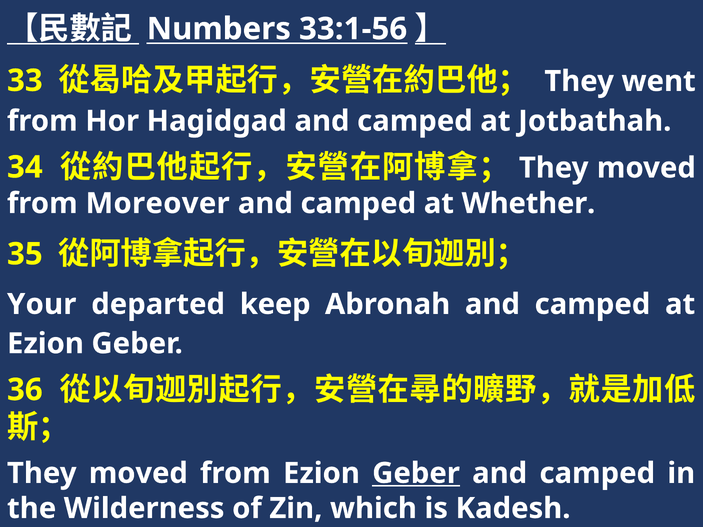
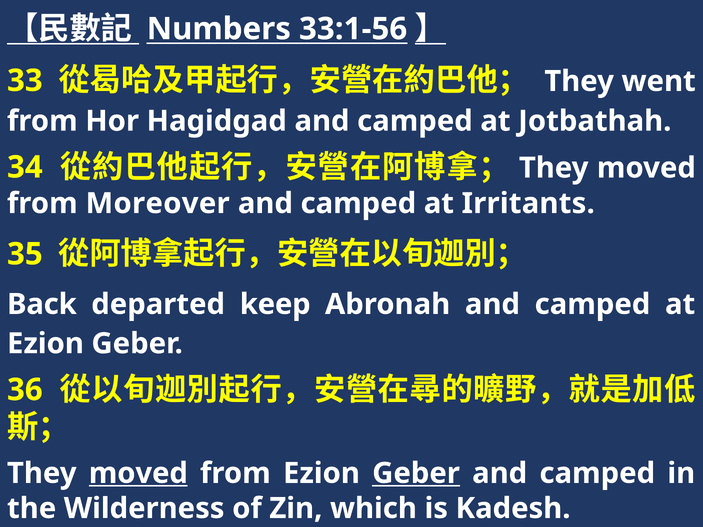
Whether: Whether -> Irritants
Your: Your -> Back
moved at (138, 473) underline: none -> present
